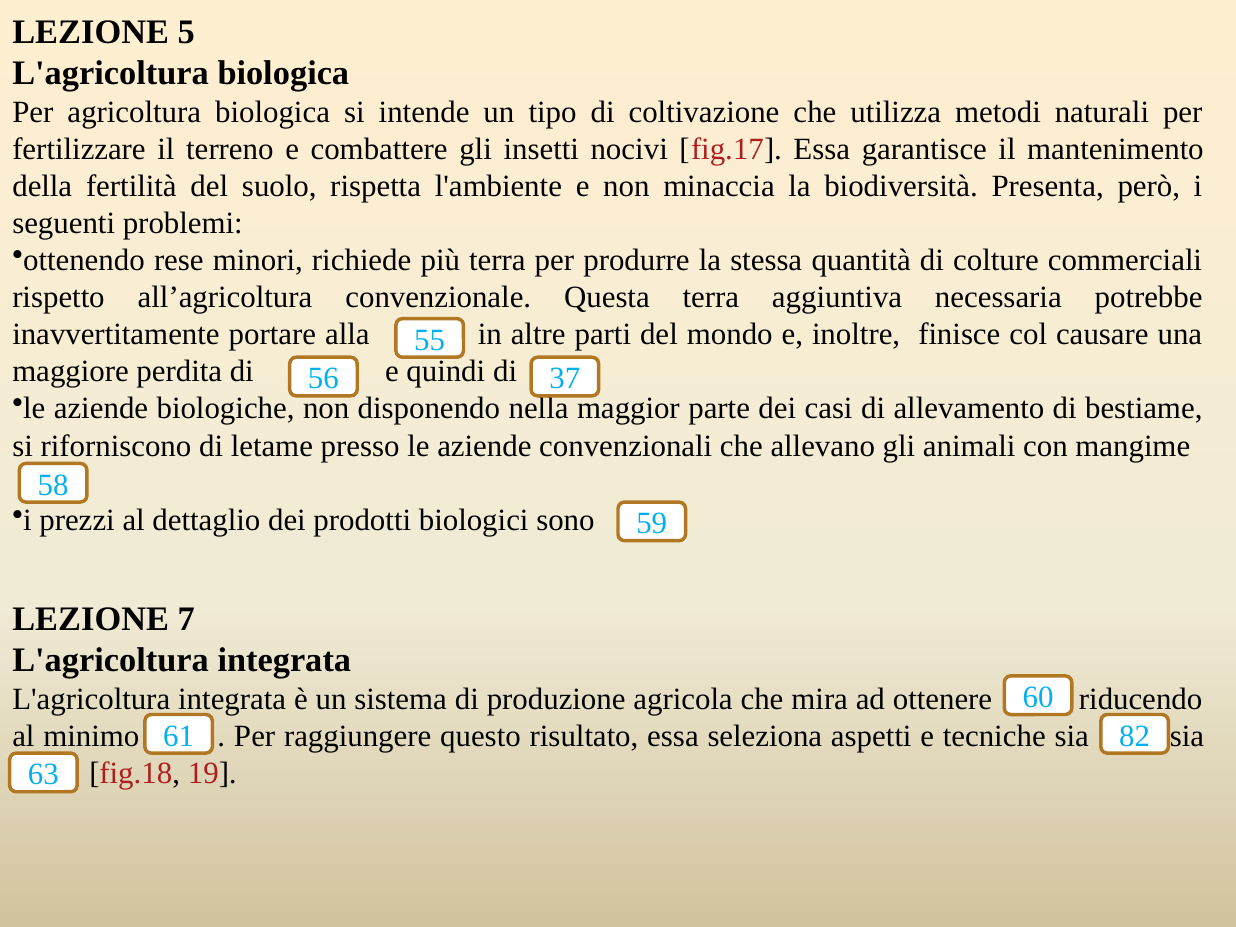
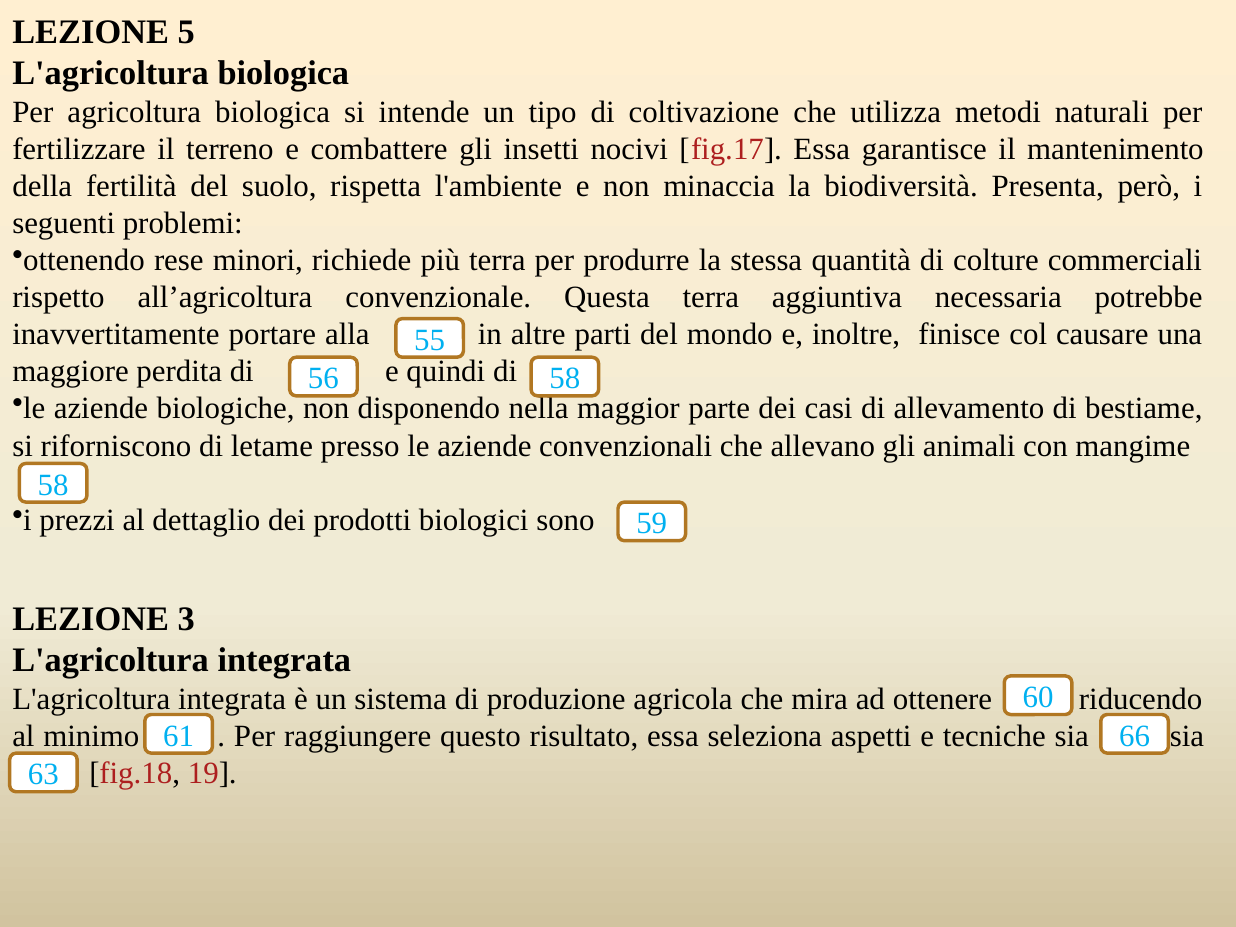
56 37: 37 -> 58
7: 7 -> 3
82: 82 -> 66
